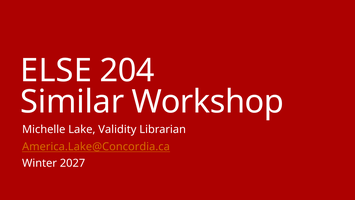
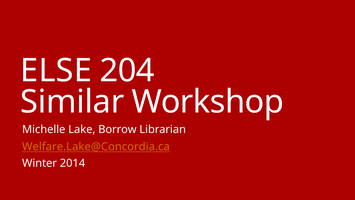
Validity: Validity -> Borrow
America.Lake@Concordia.ca: America.Lake@Concordia.ca -> Welfare.Lake@Concordia.ca
2027: 2027 -> 2014
